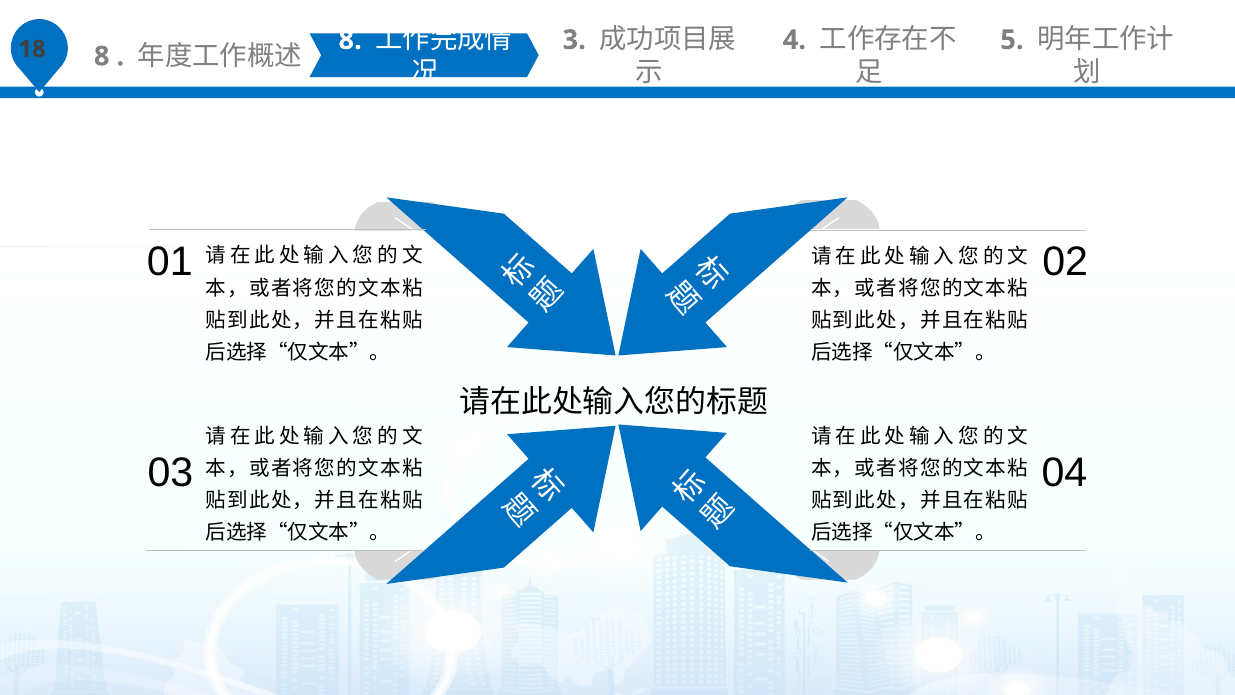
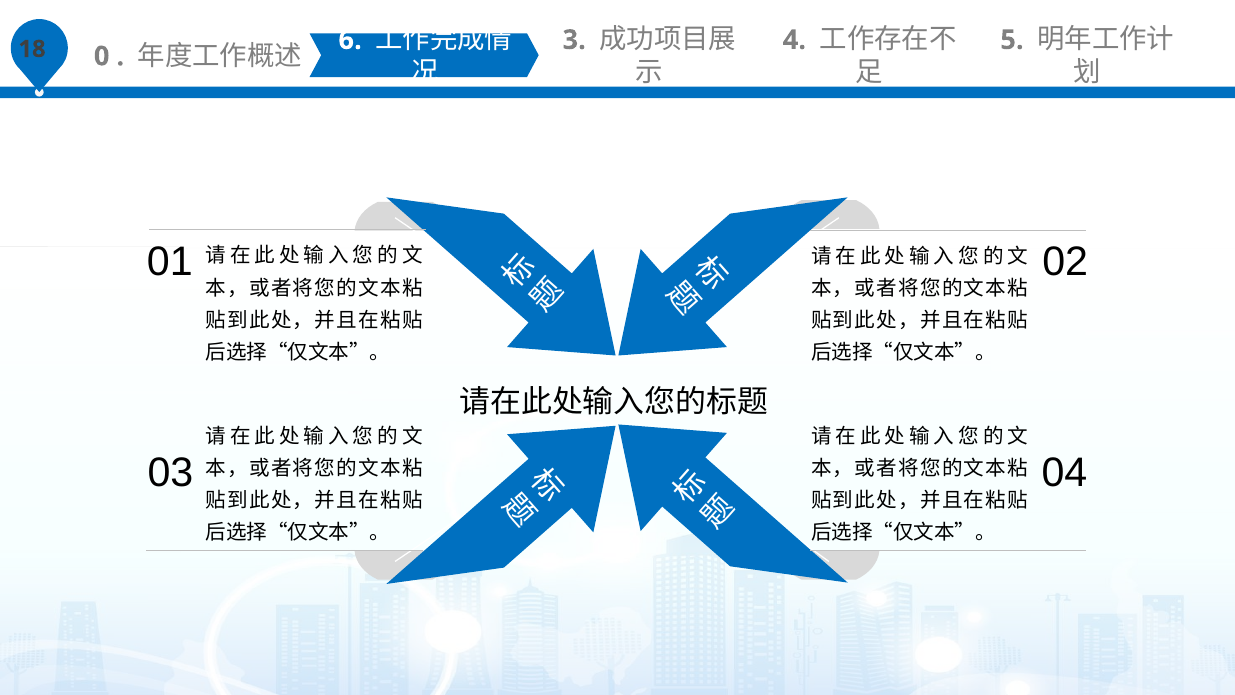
8 at (102, 56): 8 -> 0
8 at (350, 40): 8 -> 6
